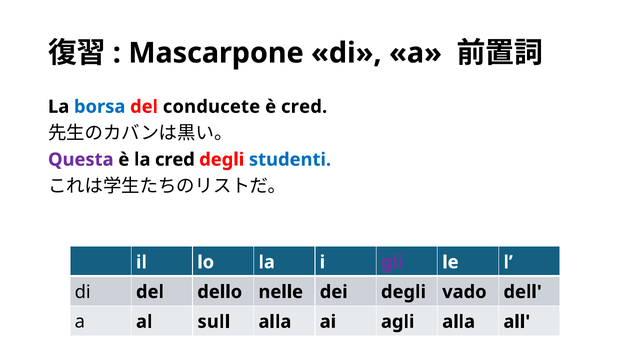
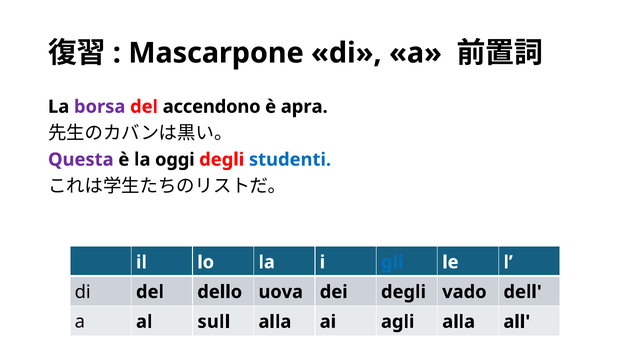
borsa colour: blue -> purple
conducete: conducete -> accendono
è cred: cred -> apra
la cred: cred -> oggi
gli colour: purple -> blue
nelle: nelle -> uova
